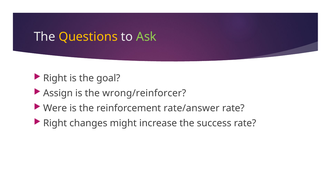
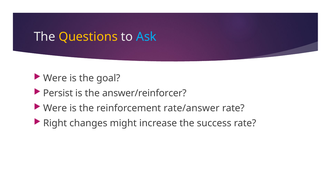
Ask colour: light green -> light blue
Right at (55, 78): Right -> Were
Assign: Assign -> Persist
wrong/reinforcer: wrong/reinforcer -> answer/reinforcer
